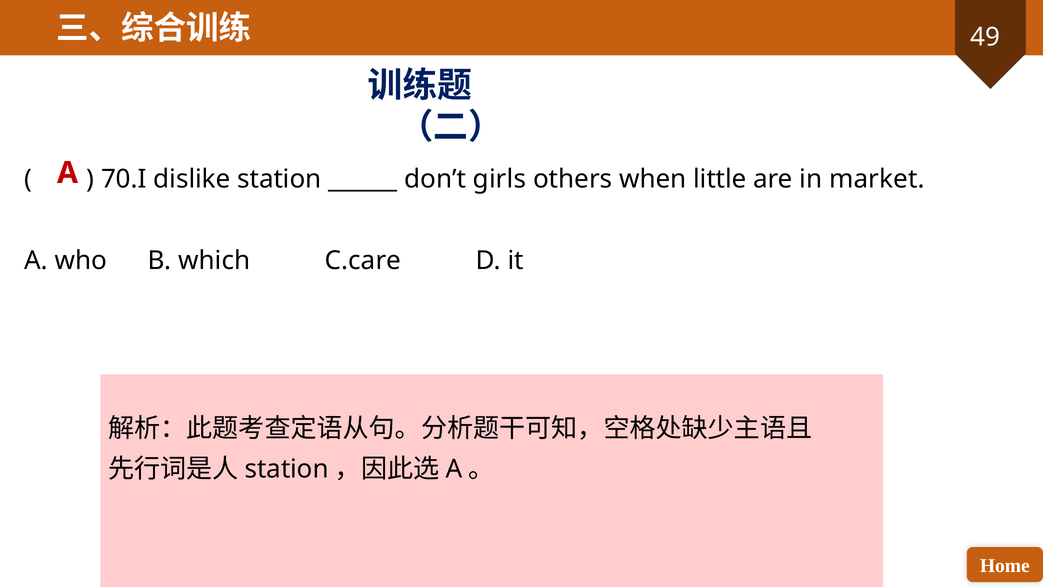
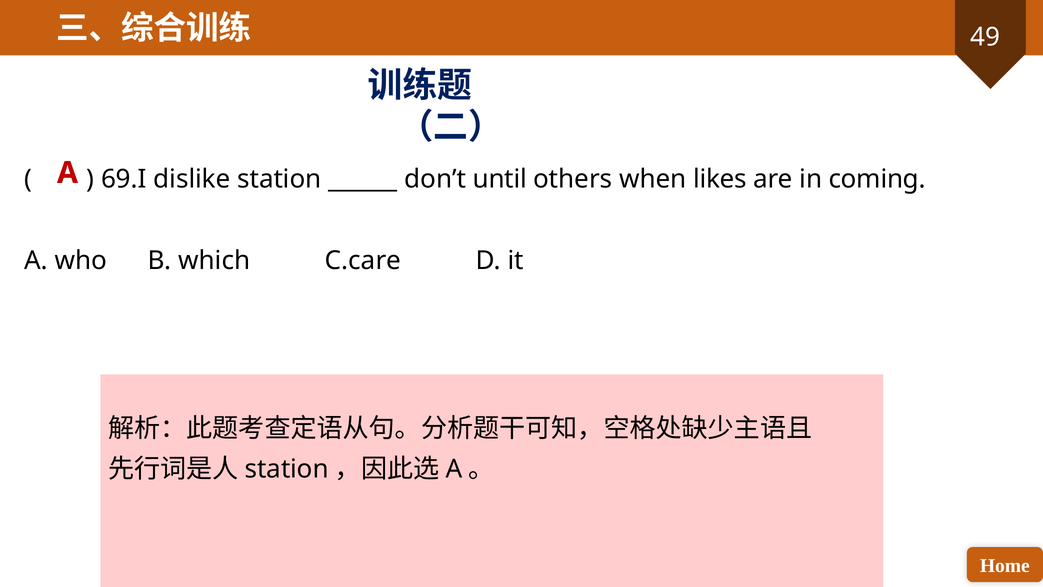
70.I: 70.I -> 69.I
girls: girls -> until
little: little -> likes
market: market -> coming
